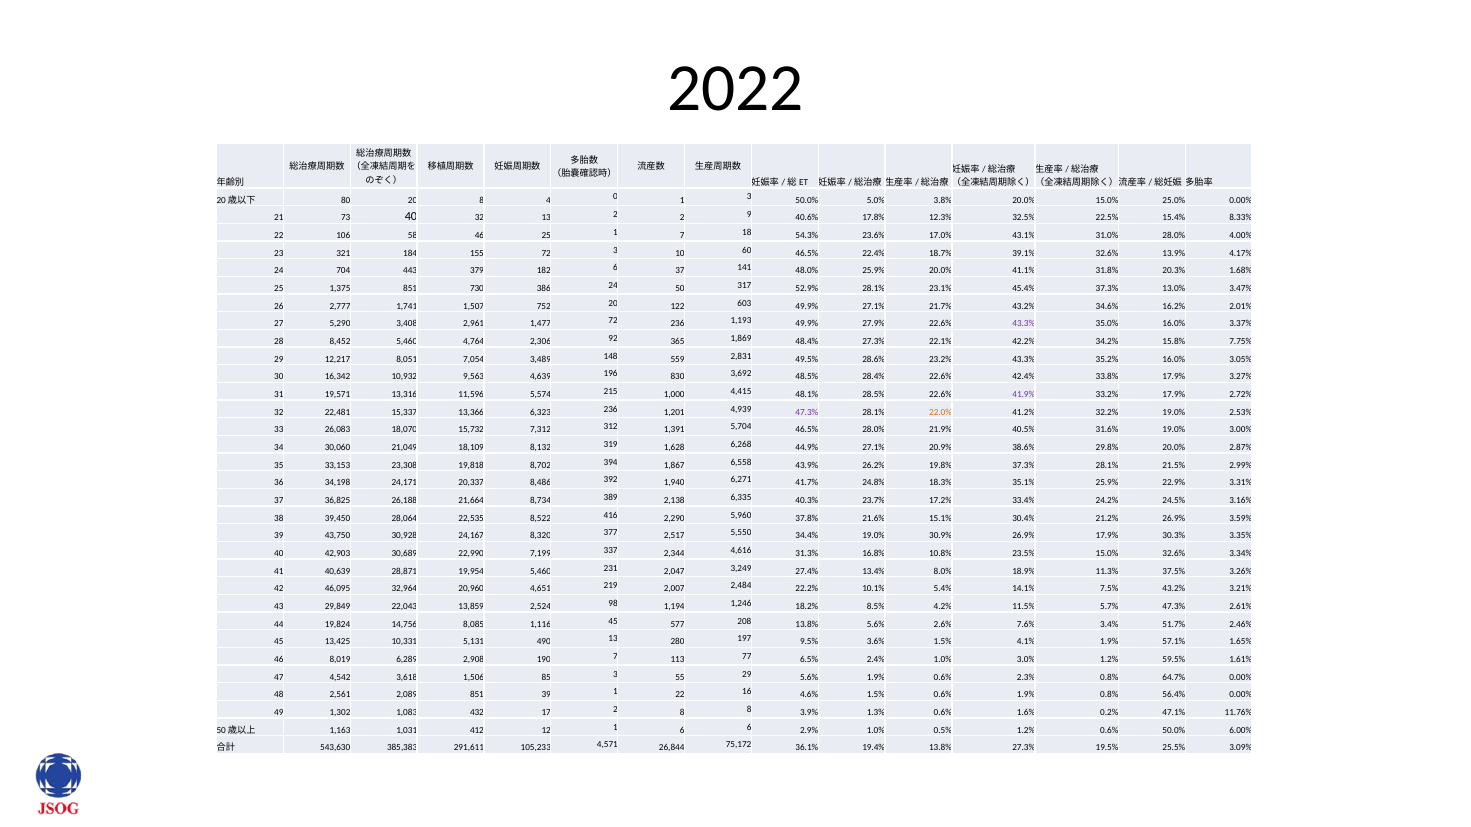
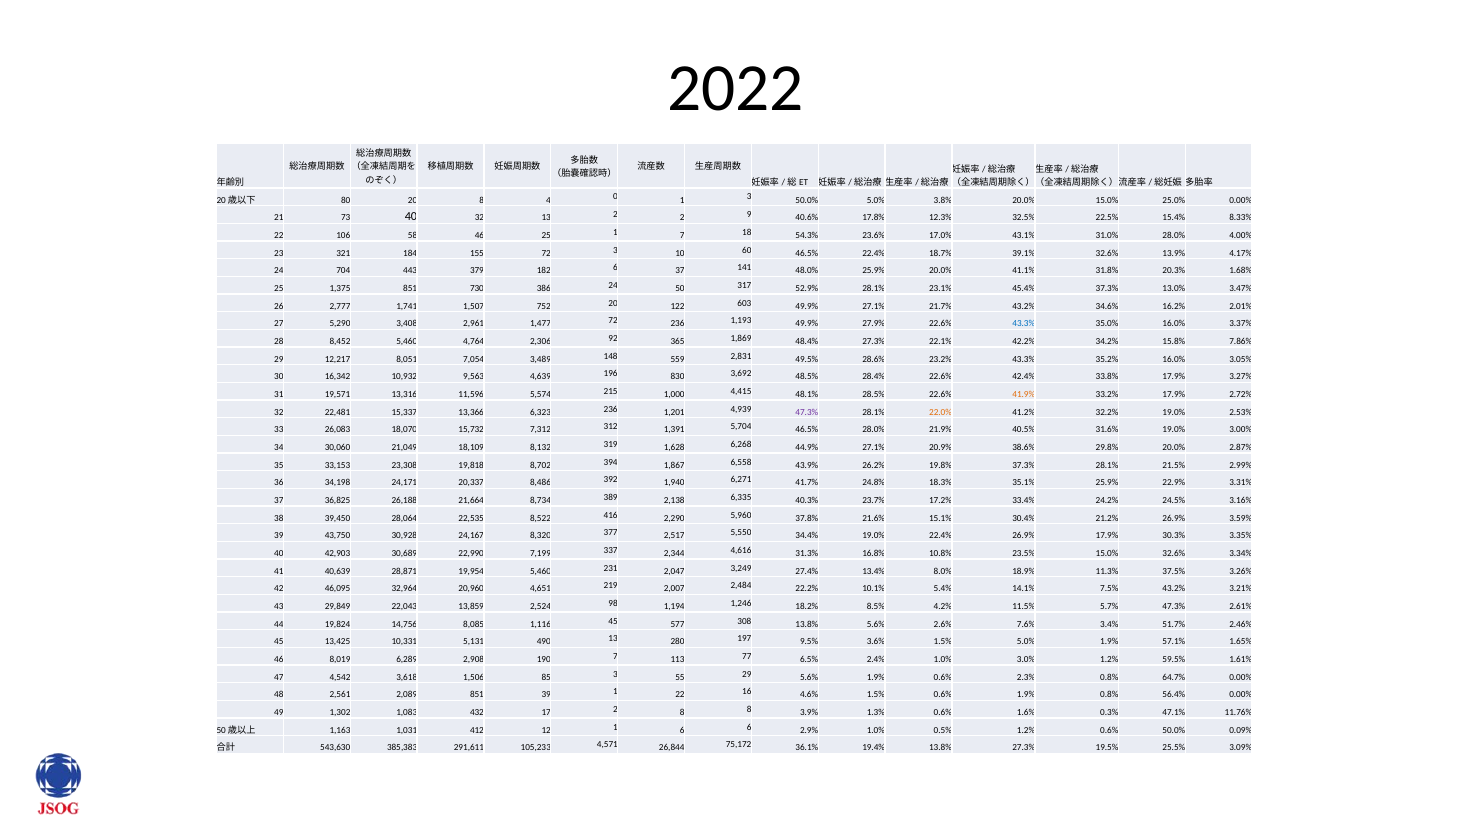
43.3% at (1024, 324) colour: purple -> blue
7.75%: 7.75% -> 7.86%
41.9% colour: purple -> orange
19.0% 30.9%: 30.9% -> 22.4%
208: 208 -> 308
1.5% 4.1%: 4.1% -> 5.0%
0.2%: 0.2% -> 0.3%
6.00%: 6.00% -> 0.09%
